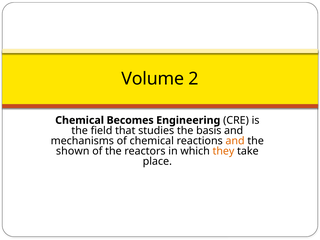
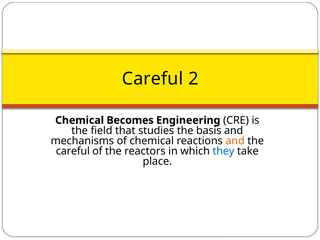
Volume at (153, 79): Volume -> Careful
shown at (73, 151): shown -> careful
they colour: orange -> blue
